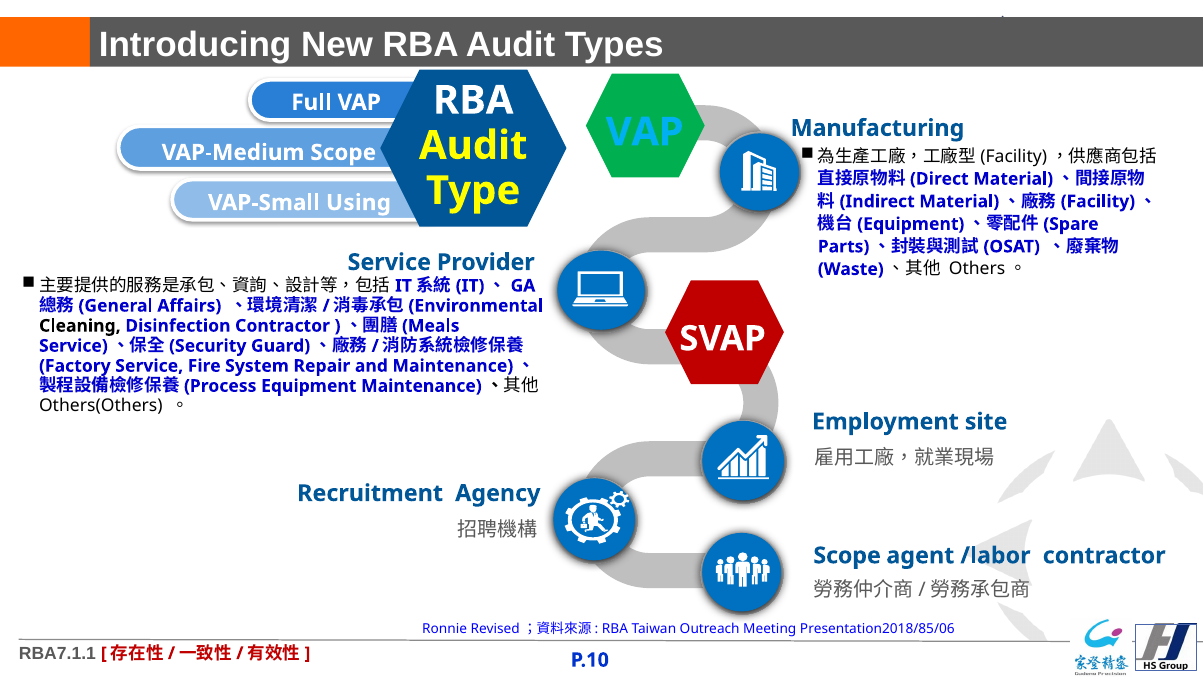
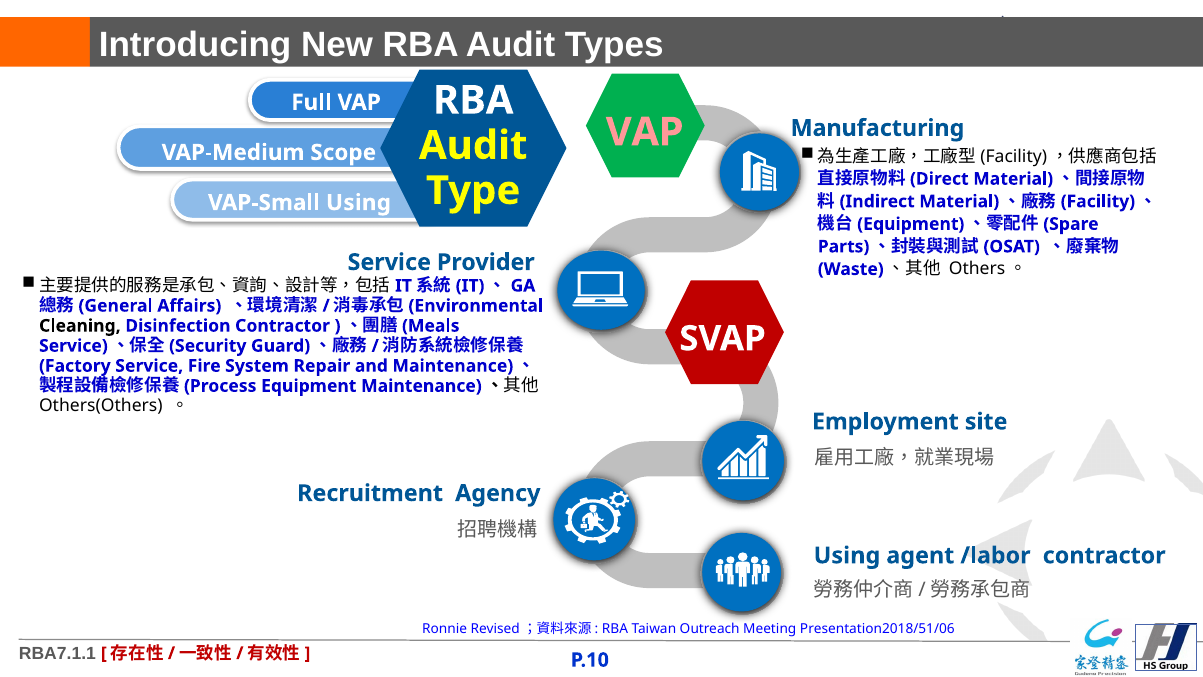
VAP at (645, 132) colour: light blue -> pink
Scope at (847, 555): Scope -> Using
Presentation2018/85/06: Presentation2018/85/06 -> Presentation2018/51/06
